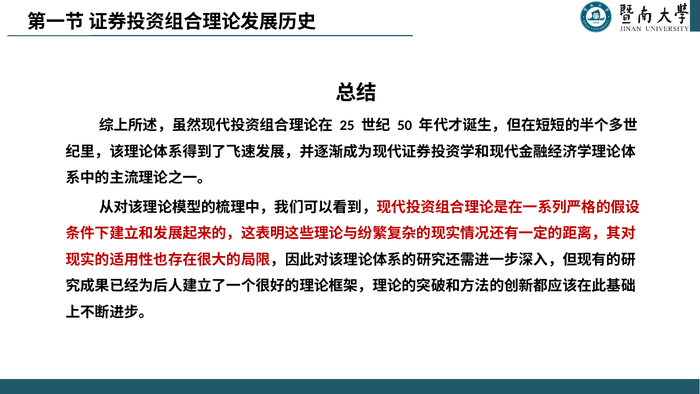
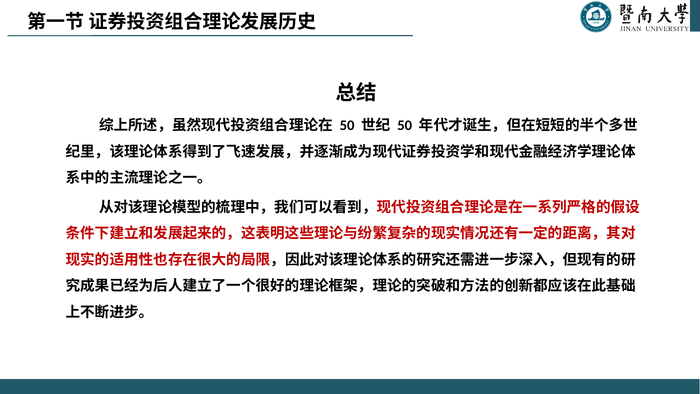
25 at (347, 125): 25 -> 50
